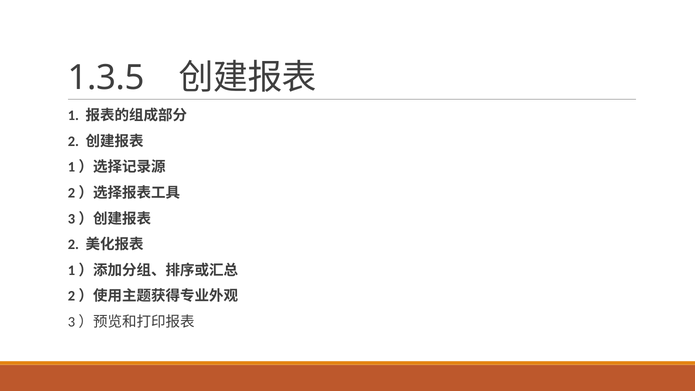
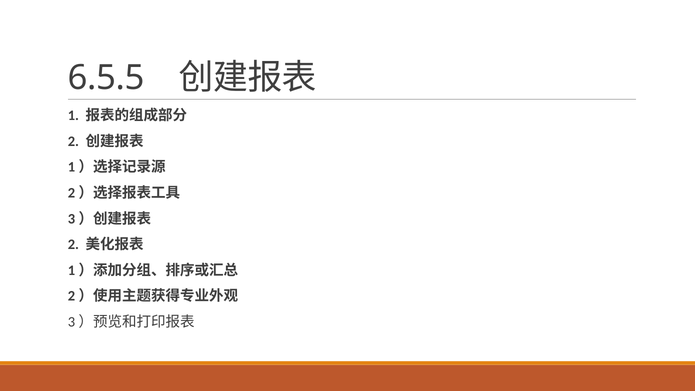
1.3.5: 1.3.5 -> 6.5.5
